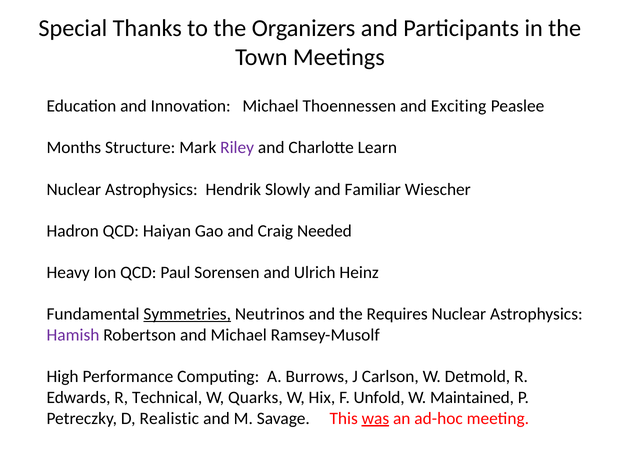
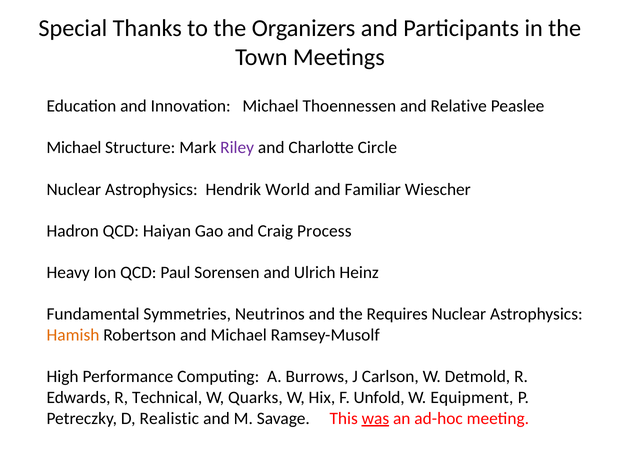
Exciting: Exciting -> Relative
Months at (74, 148): Months -> Michael
Learn: Learn -> Circle
Slowly: Slowly -> World
Needed: Needed -> Process
Symmetries underline: present -> none
Hamish colour: purple -> orange
Maintained: Maintained -> Equipment
